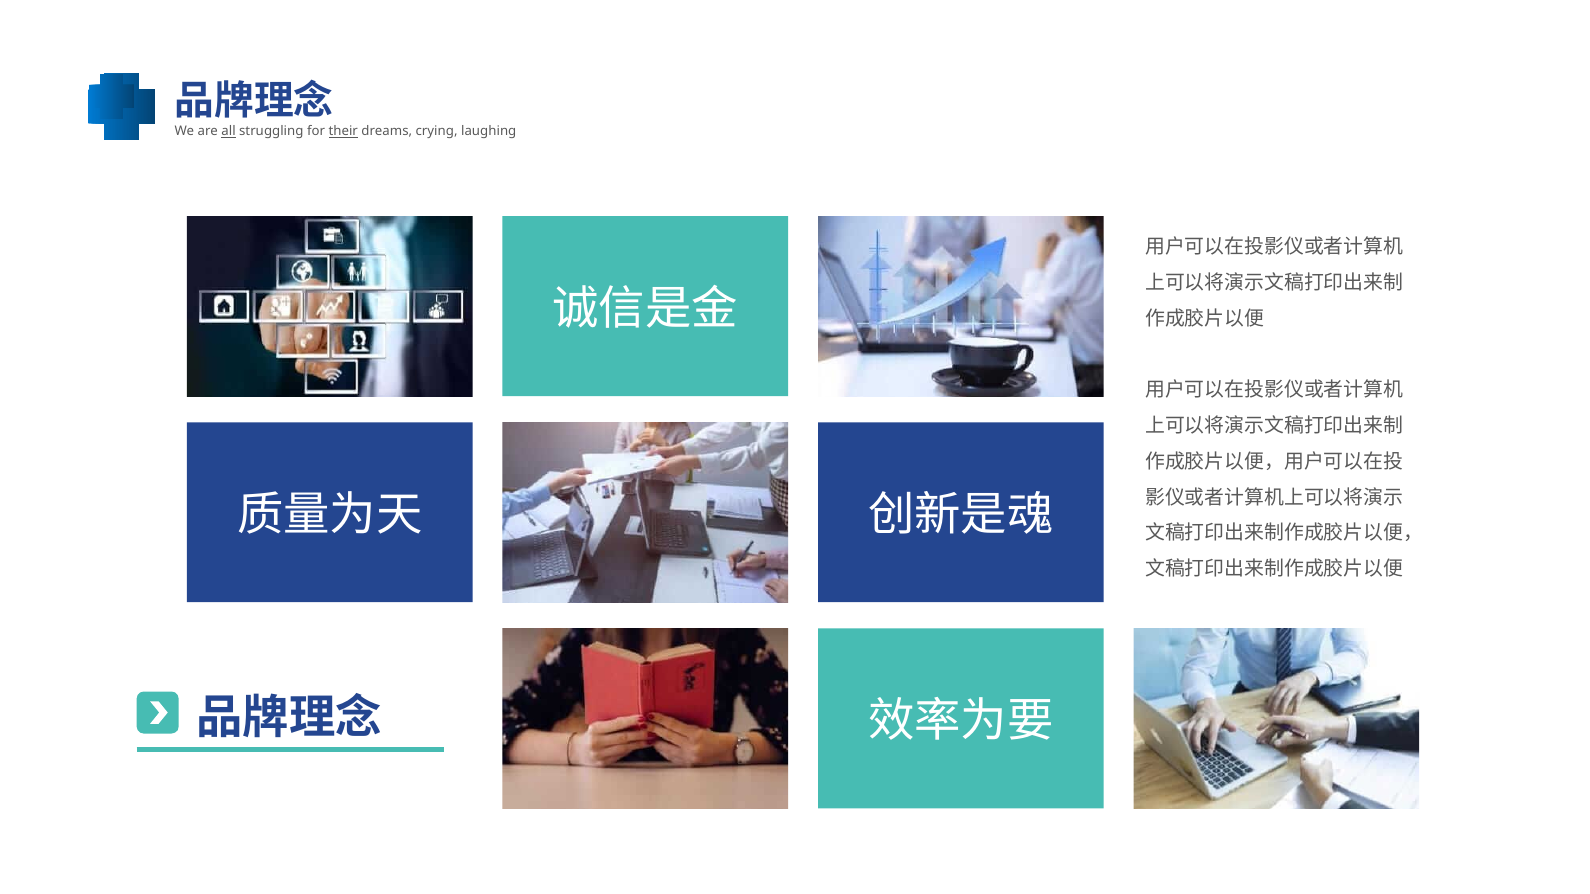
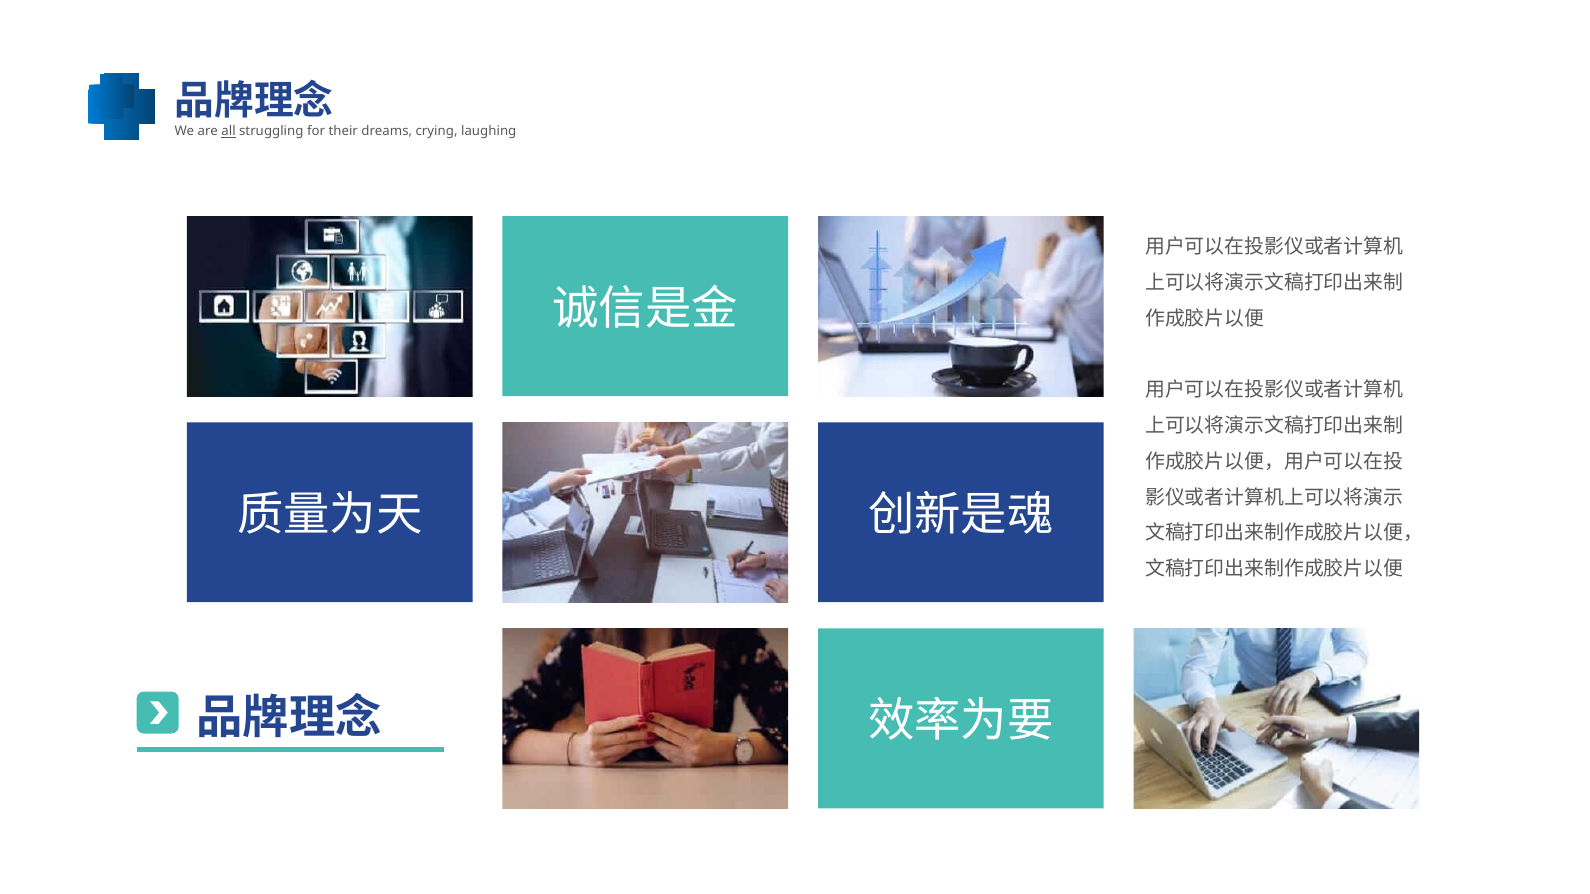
their at (343, 132) underline: present -> none
